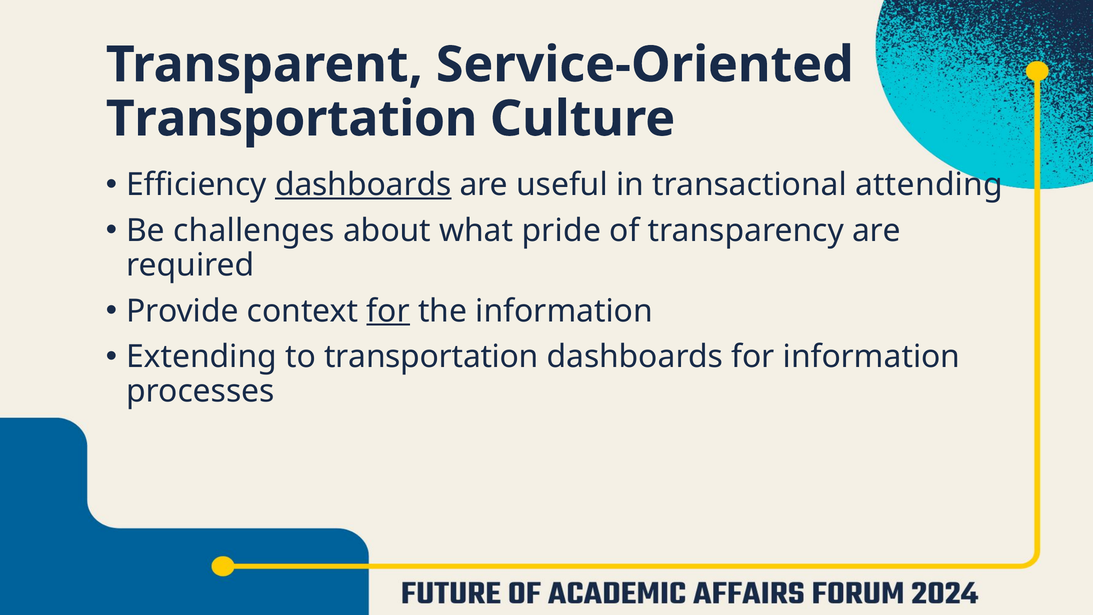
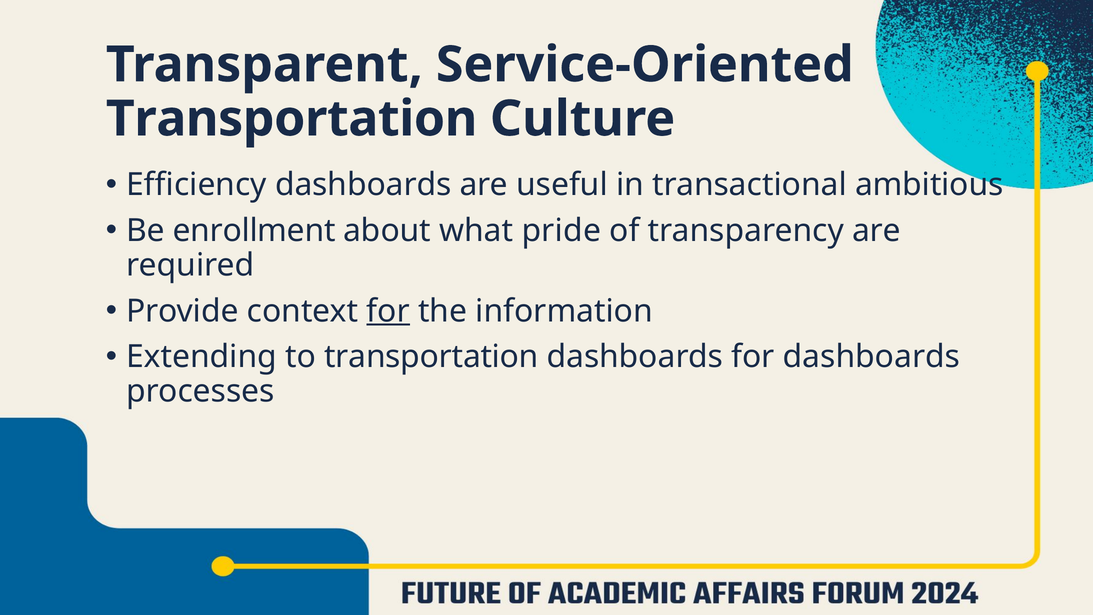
dashboards at (363, 185) underline: present -> none
attending: attending -> ambitious
challenges: challenges -> enrollment
for information: information -> dashboards
